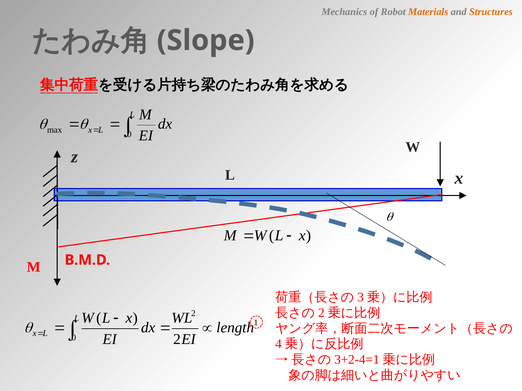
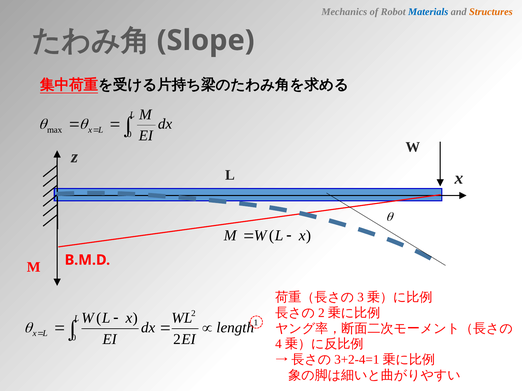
Materials colour: orange -> blue
